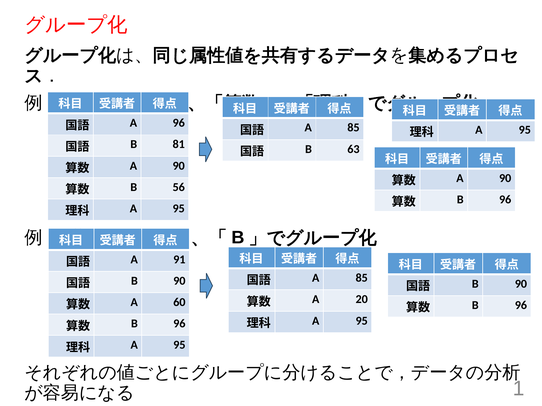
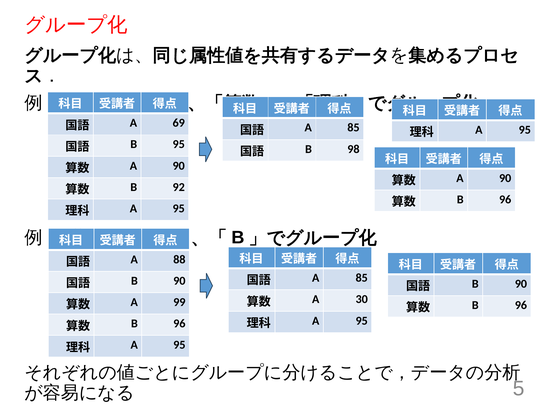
A 96: 96 -> 69
B 81: 81 -> 95
63: 63 -> 98
56: 56 -> 92
91: 91 -> 88
20: 20 -> 30
60: 60 -> 99
1: 1 -> 5
